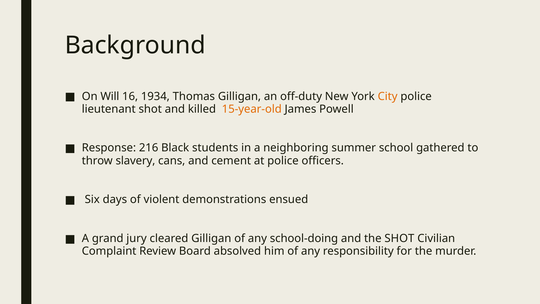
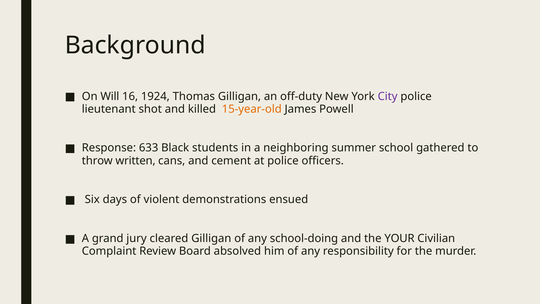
1934: 1934 -> 1924
City colour: orange -> purple
216: 216 -> 633
slavery: slavery -> written
the SHOT: SHOT -> YOUR
